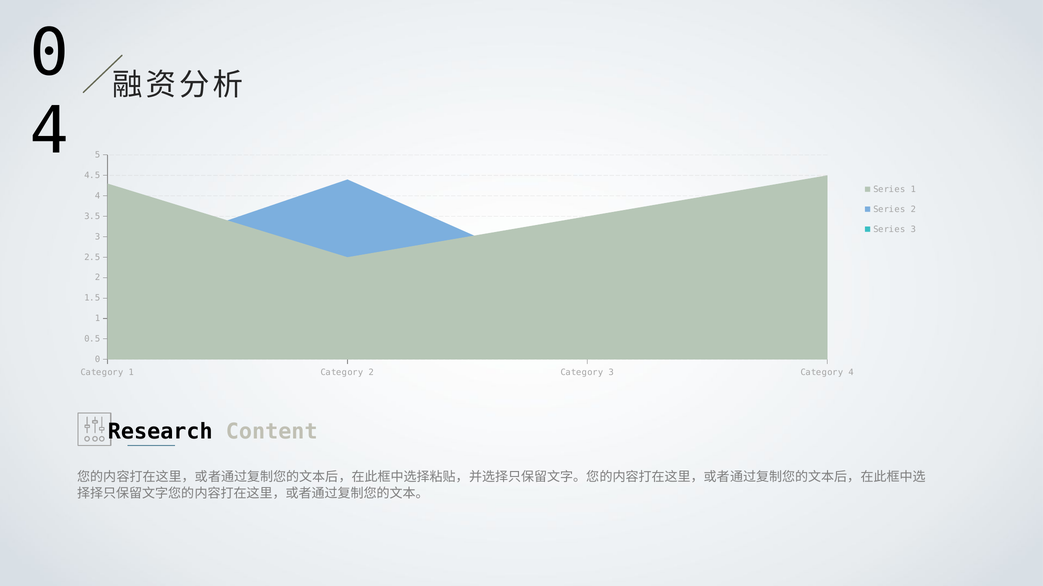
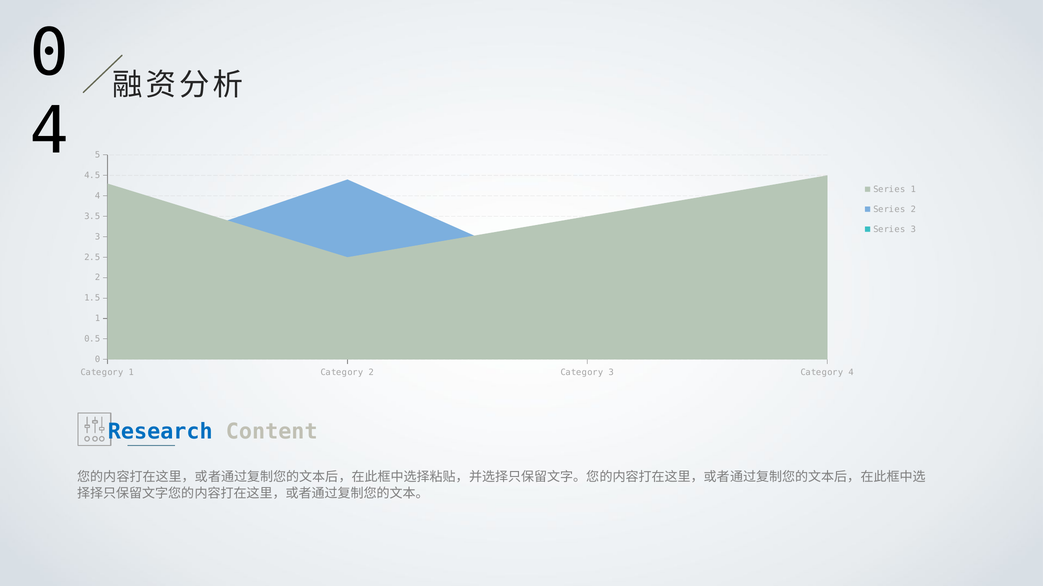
Research colour: black -> blue
